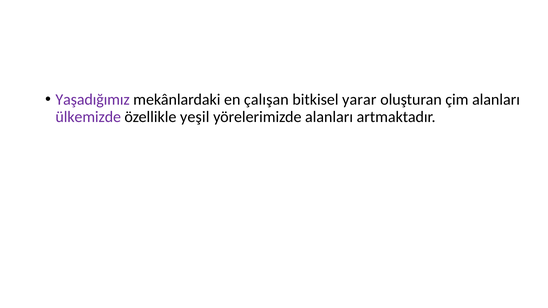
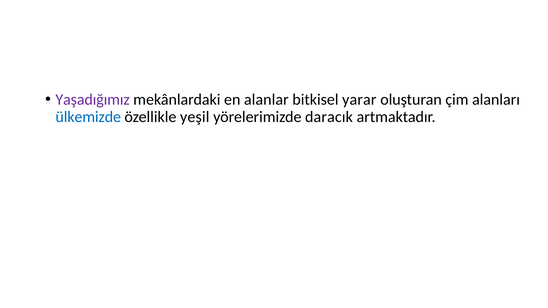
çalışan: çalışan -> alanlar
ülkemizde colour: purple -> blue
yörelerimizde alanları: alanları -> daracık
